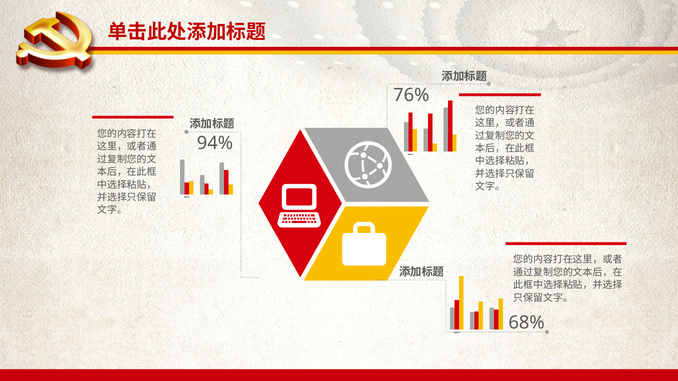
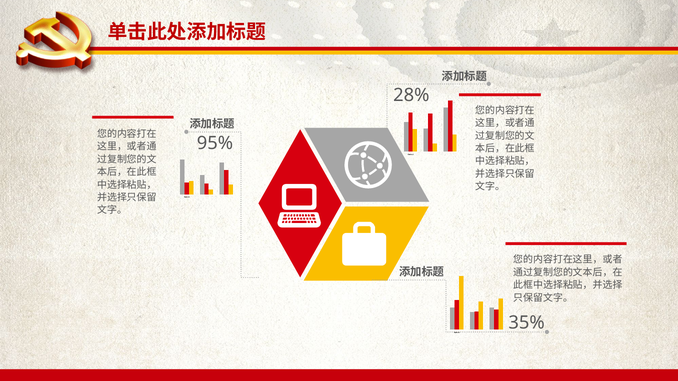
76%: 76% -> 28%
94%: 94% -> 95%
68%: 68% -> 35%
